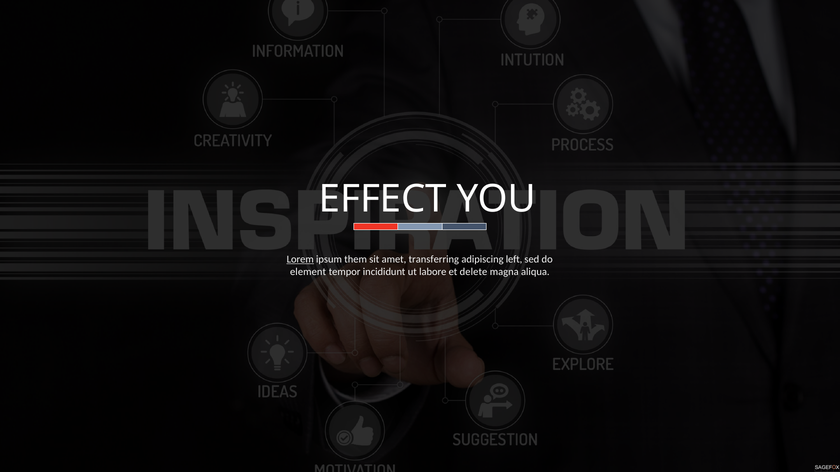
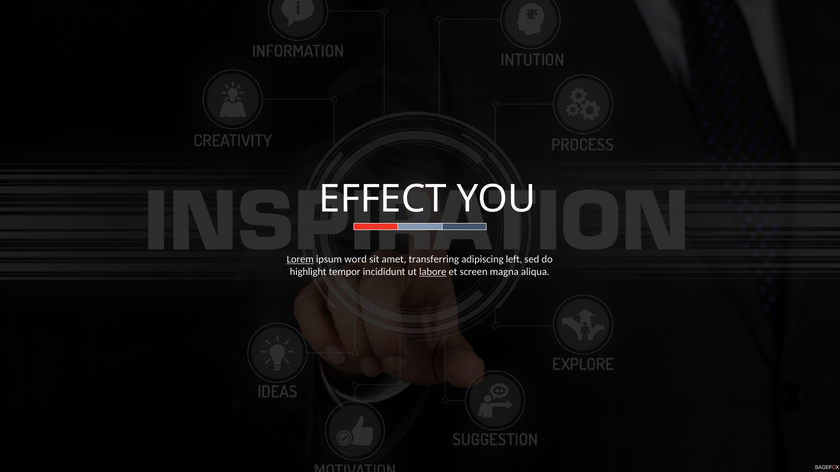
them: them -> word
element: element -> highlight
labore underline: none -> present
delete: delete -> screen
